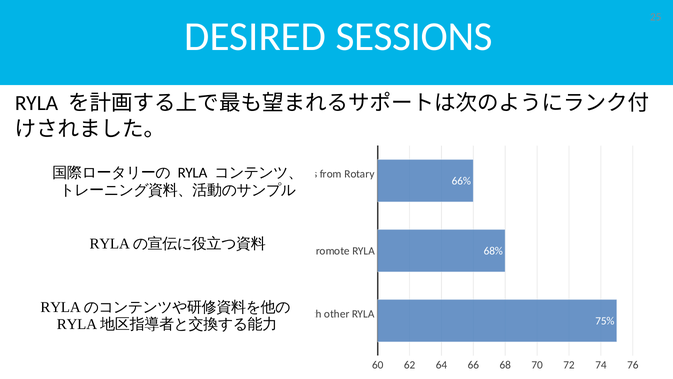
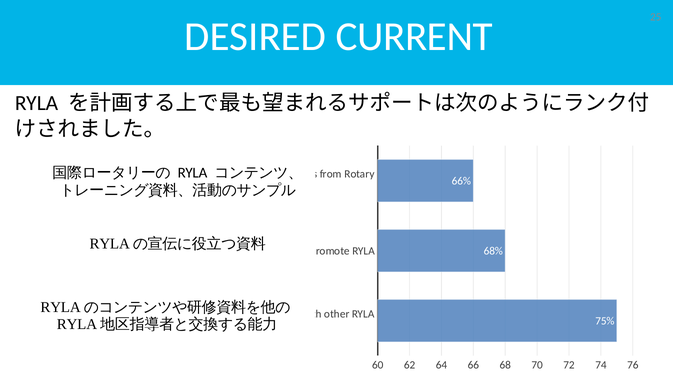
SESSIONS: SESSIONS -> CURRENT
